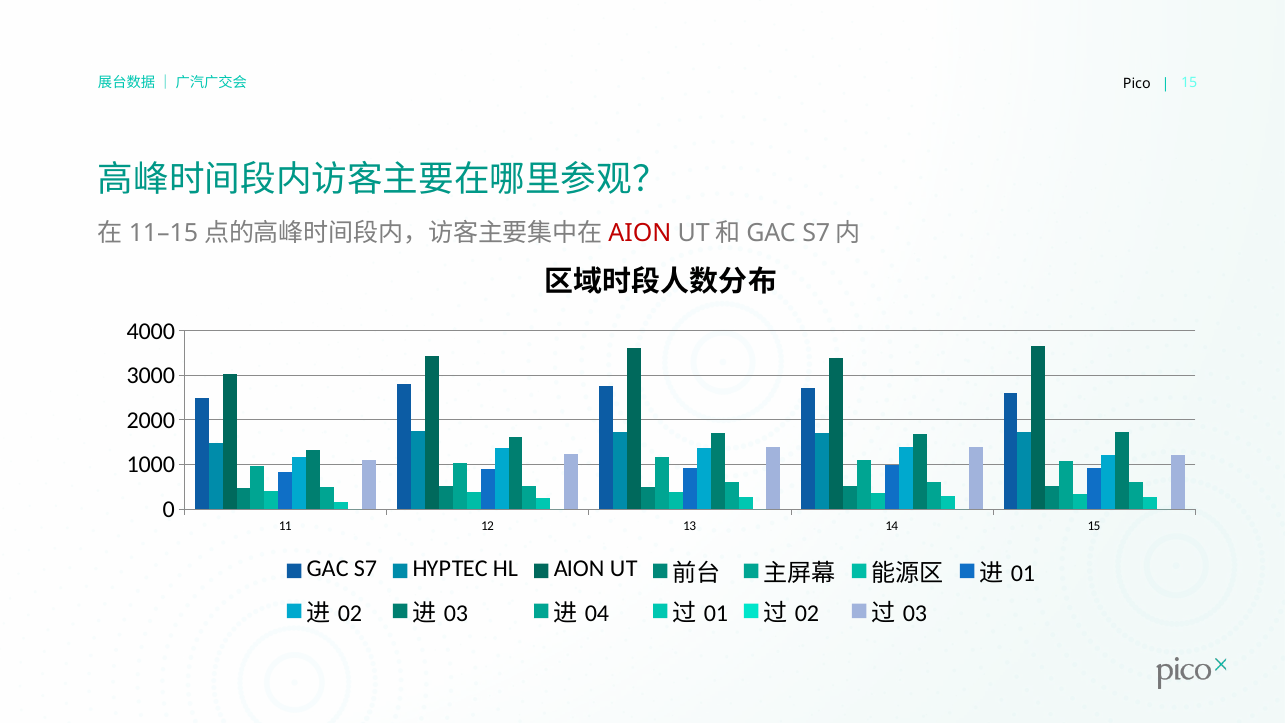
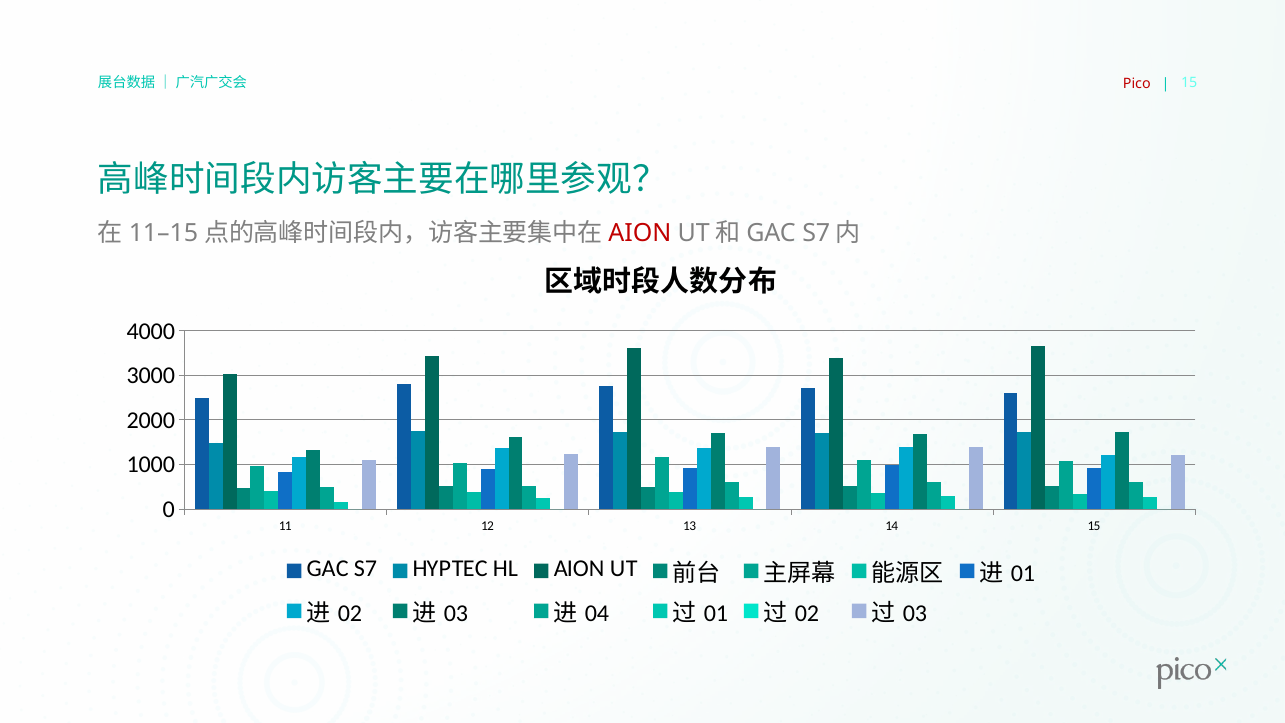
Pico colour: black -> red
